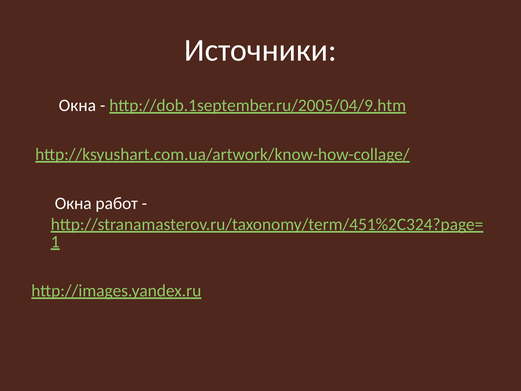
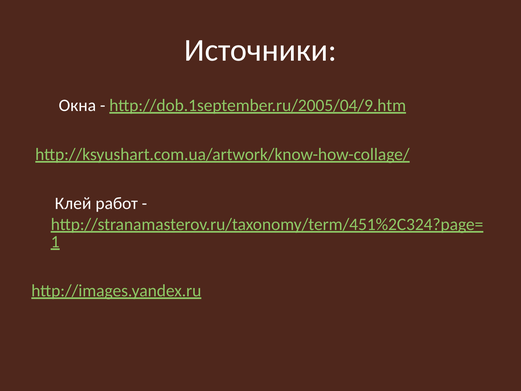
Окна at (73, 203): Окна -> Клей
